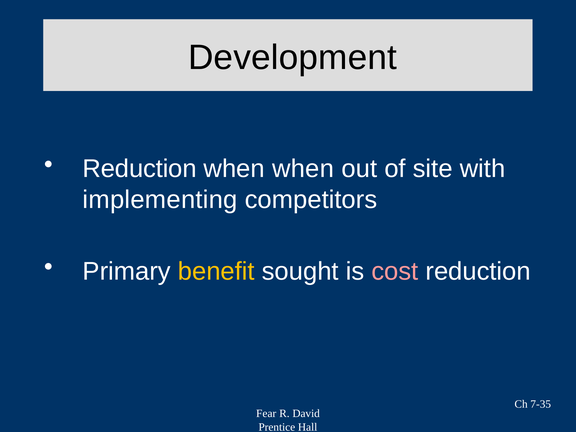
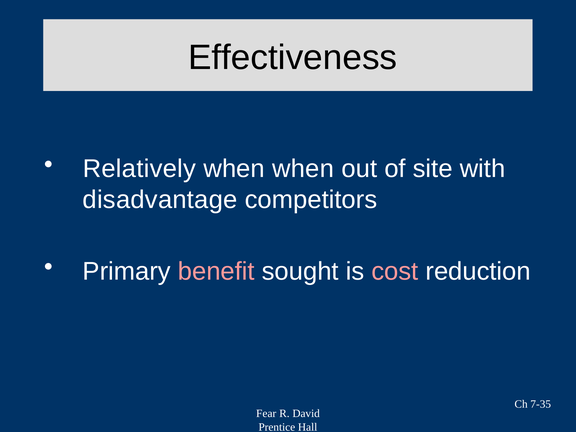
Development: Development -> Effectiveness
Reduction at (140, 169): Reduction -> Relatively
implementing: implementing -> disadvantage
benefit colour: yellow -> pink
